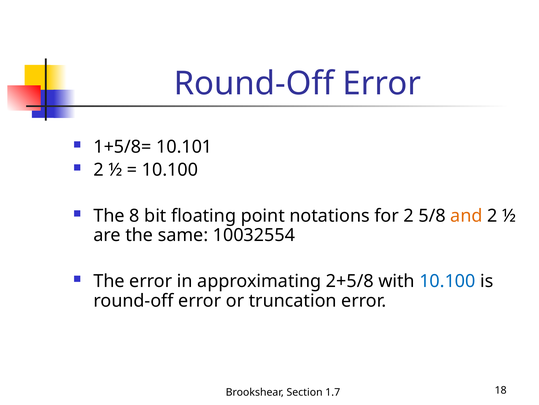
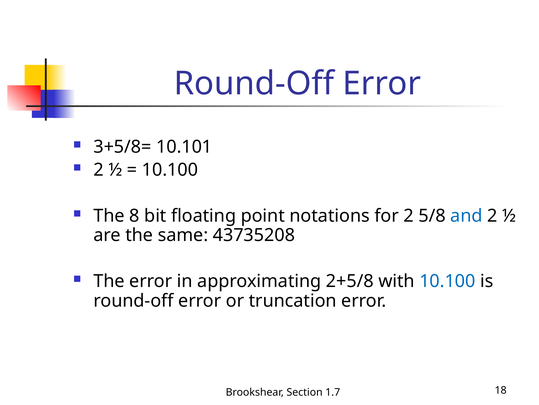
1+5/8=: 1+5/8= -> 3+5/8=
and colour: orange -> blue
10032554: 10032554 -> 43735208
